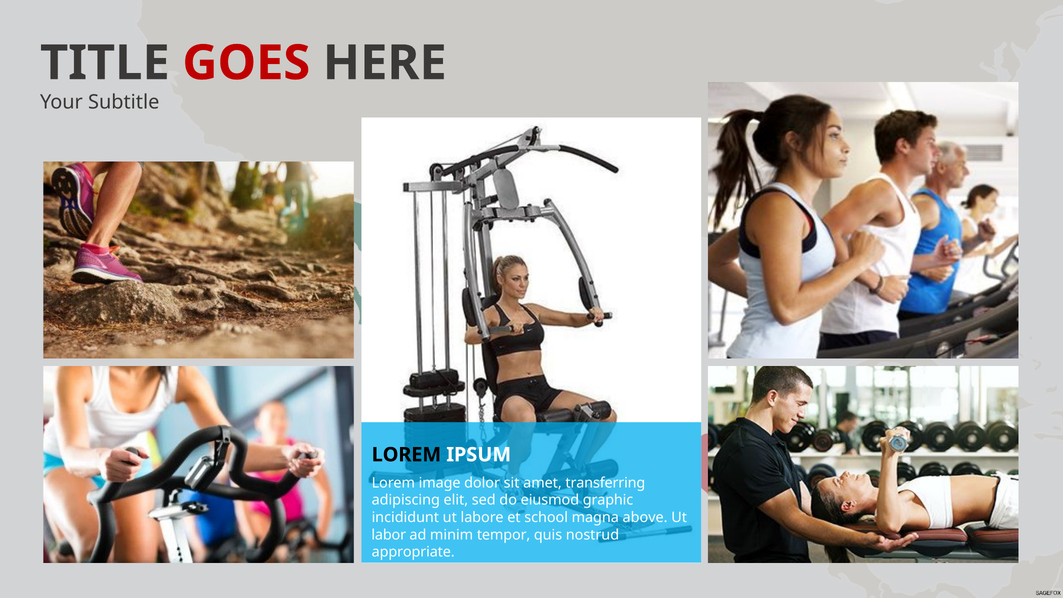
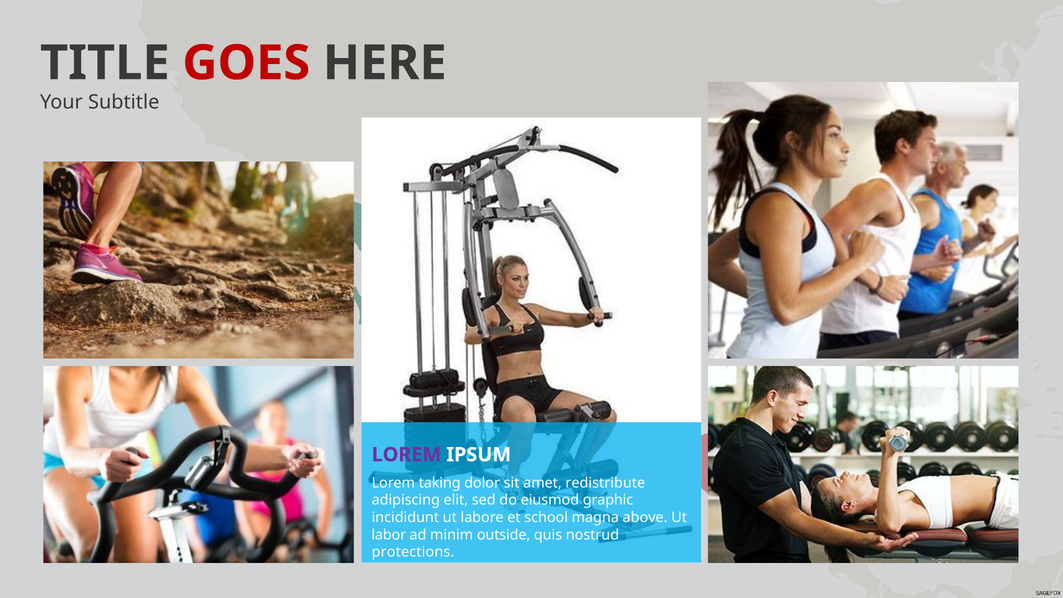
LOREM at (406, 455) colour: black -> purple
image: image -> taking
transferring: transferring -> redistribute
tempor: tempor -> outside
appropriate: appropriate -> protections
